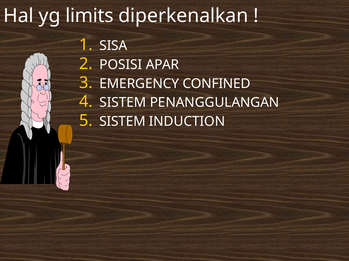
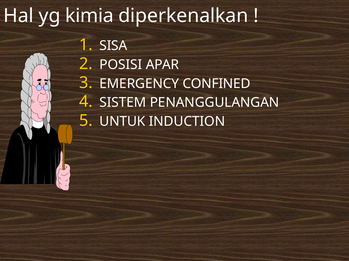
limits: limits -> kimia
SISTEM at (122, 122): SISTEM -> UNTUK
